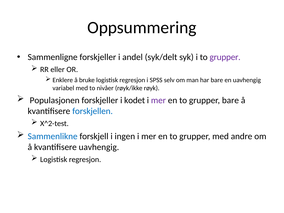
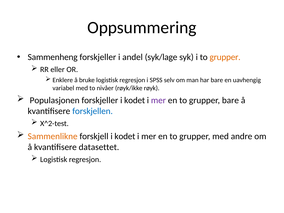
Sammenligne: Sammenligne -> Sammenheng
syk/delt: syk/delt -> syk/lage
grupper at (225, 57) colour: purple -> orange
Sammenlikne colour: blue -> orange
forskjell i ingen: ingen -> kodet
kvantifisere uavhengig: uavhengig -> datasettet
